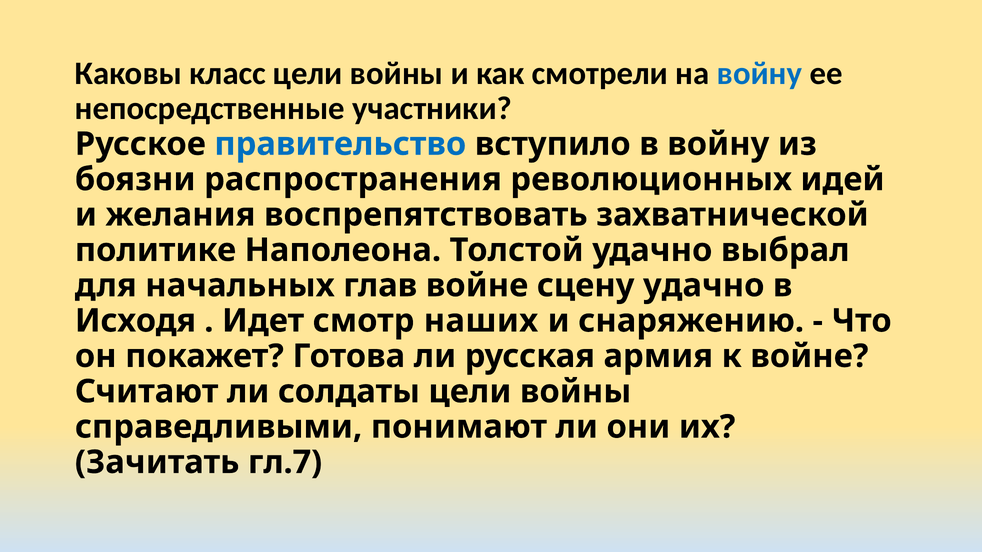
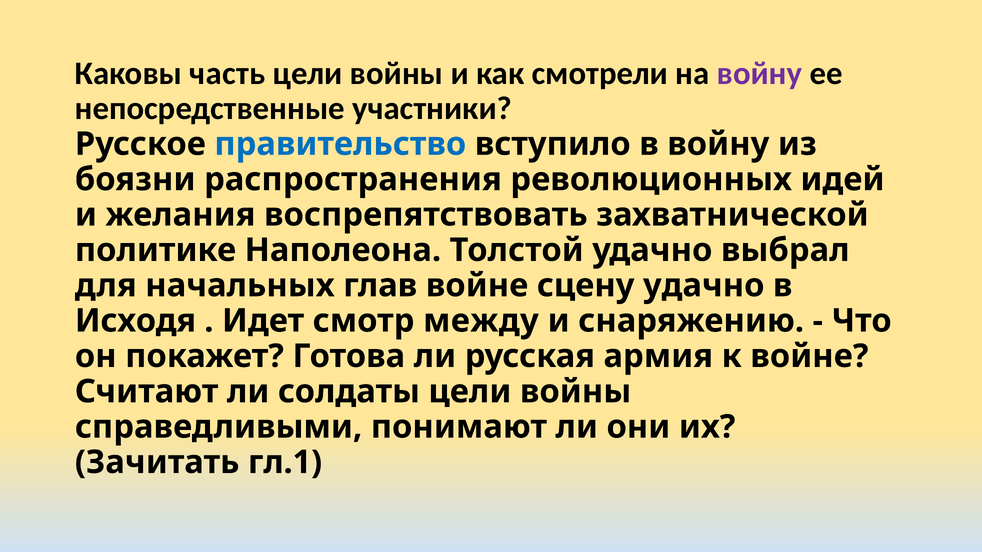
класс: класс -> часть
войну at (760, 73) colour: blue -> purple
наших: наших -> между
гл.7: гл.7 -> гл.1
